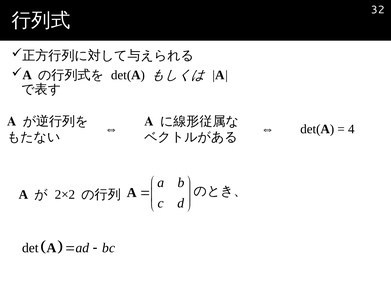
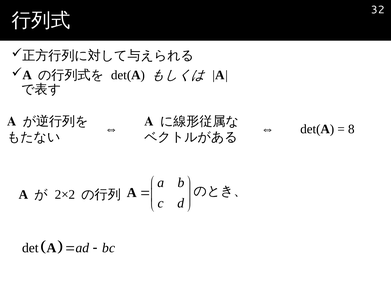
4: 4 -> 8
